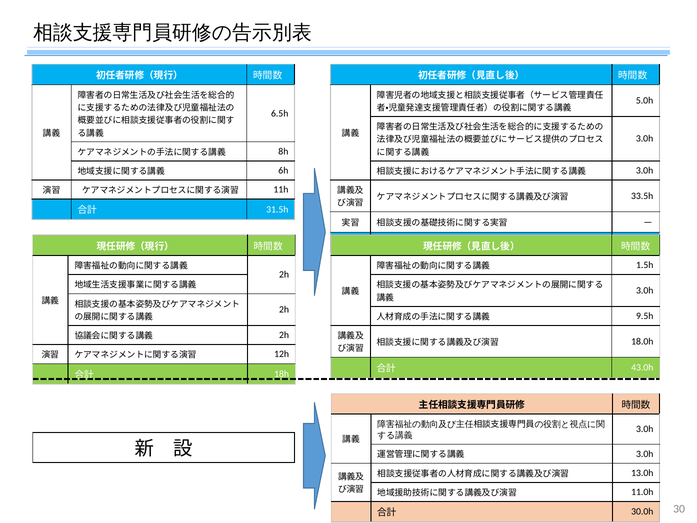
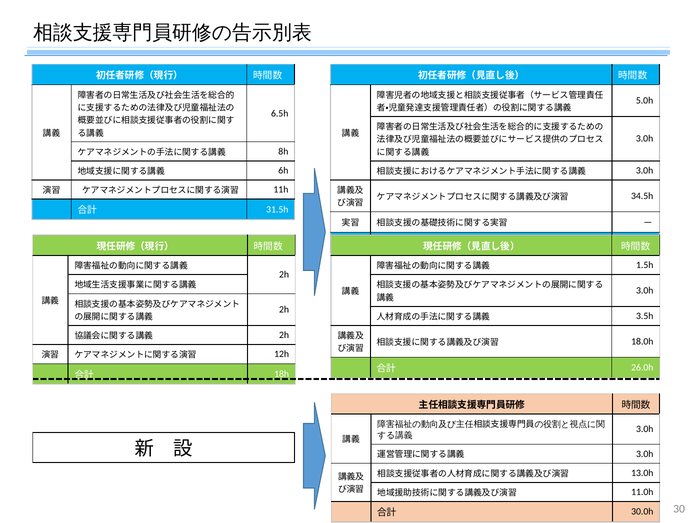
33.5h: 33.5h -> 34.5h
9.5h: 9.5h -> 3.5h
43.0h: 43.0h -> 26.0h
